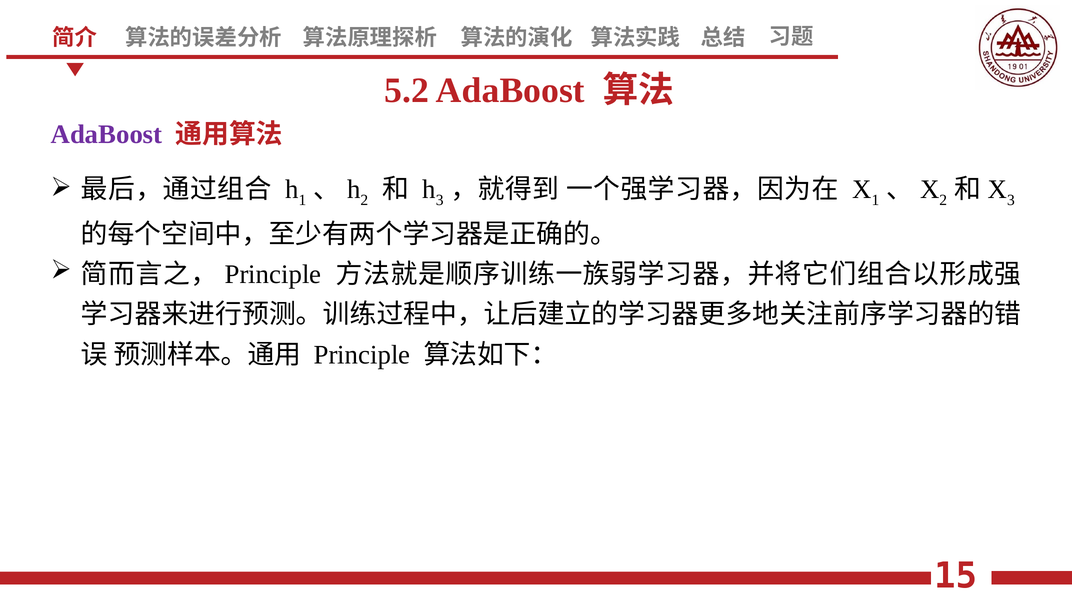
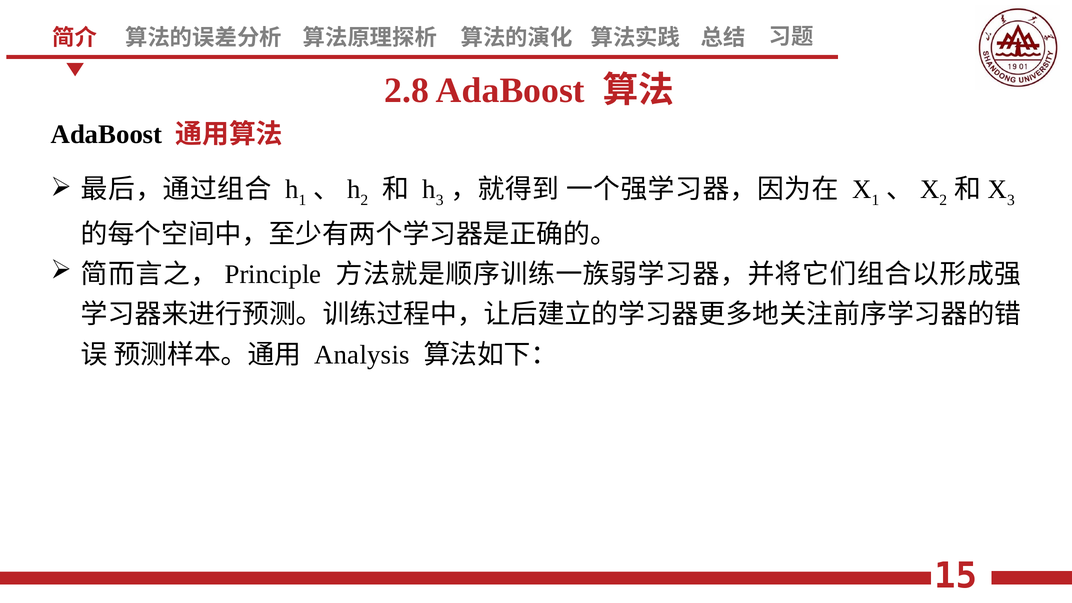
5.2: 5.2 -> 2.8
AdaBoost at (107, 135) colour: purple -> black
Principle at (362, 355): Principle -> Analysis
